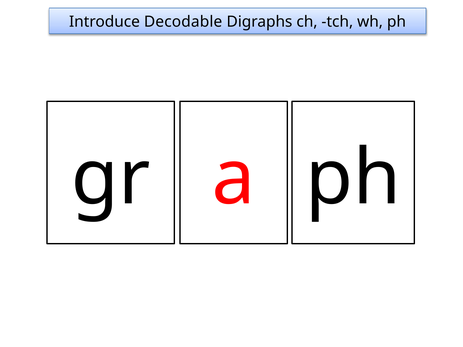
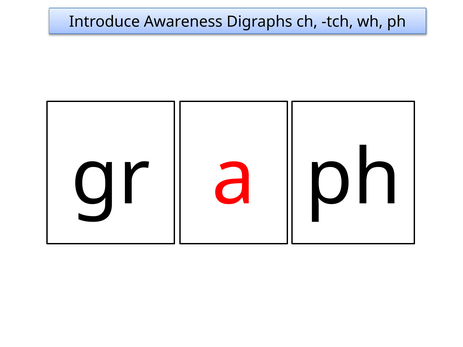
Decodable: Decodable -> Awareness
